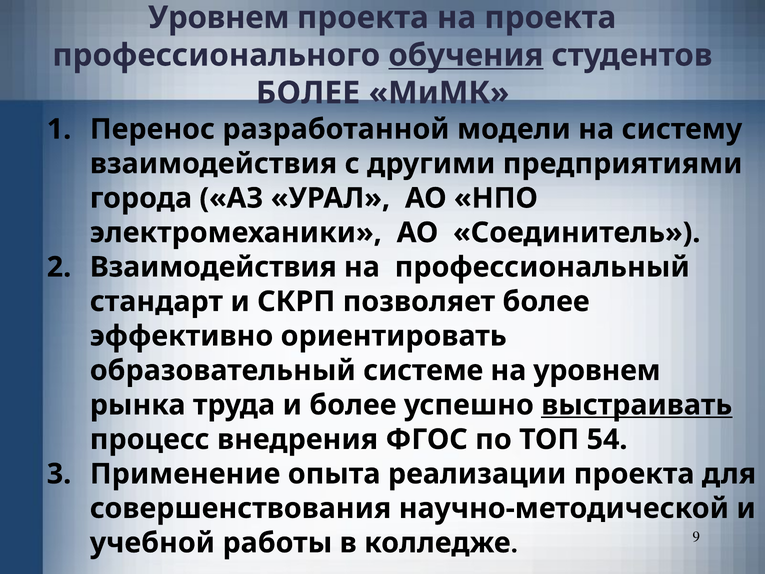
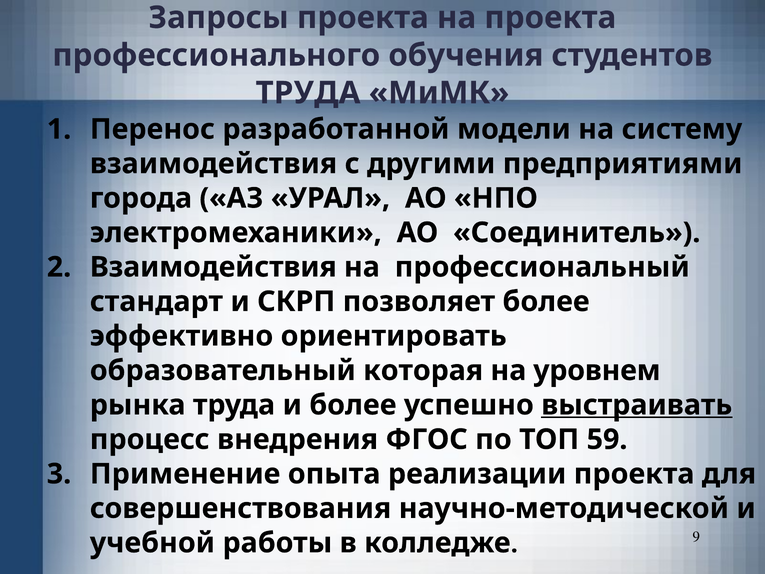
Уровнем at (219, 18): Уровнем -> Запросы
обучения underline: present -> none
БОЛЕЕ at (308, 93): БОЛЕЕ -> ТРУДА
системе: системе -> которая
54: 54 -> 59
